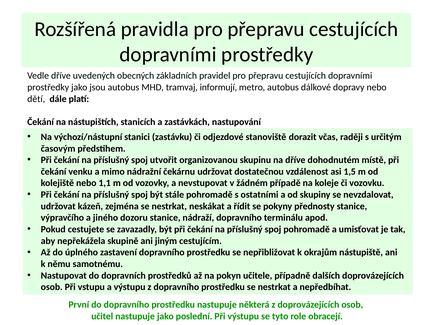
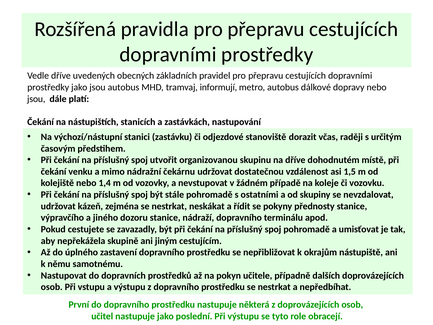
dětí at (36, 99): dětí -> jsou
1,1: 1,1 -> 1,4
